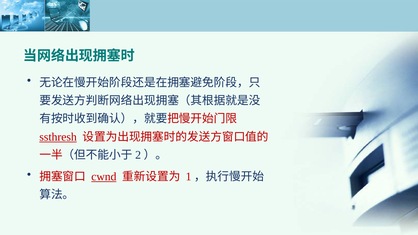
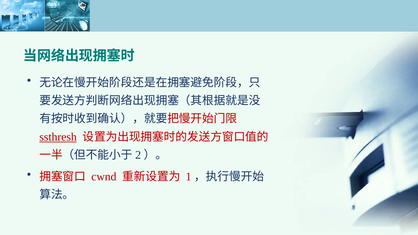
cwnd underline: present -> none
